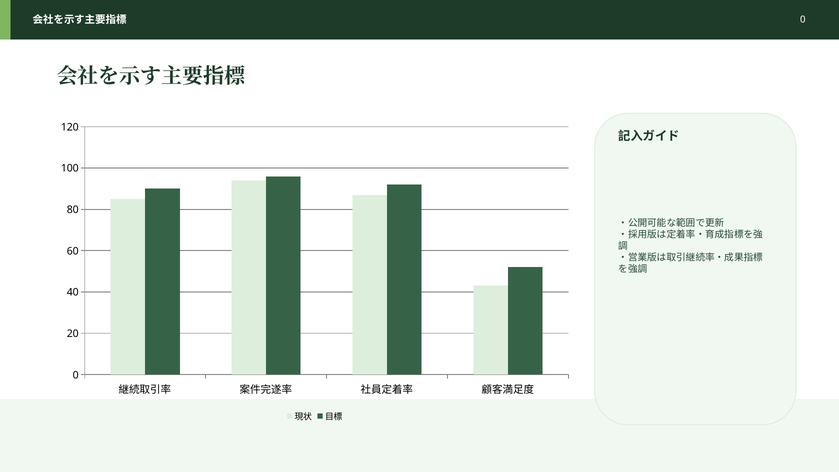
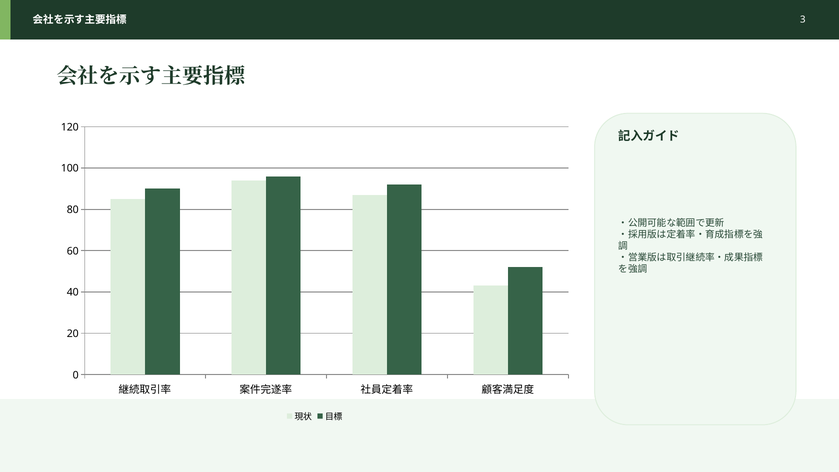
0 at (803, 20): 0 -> 3
